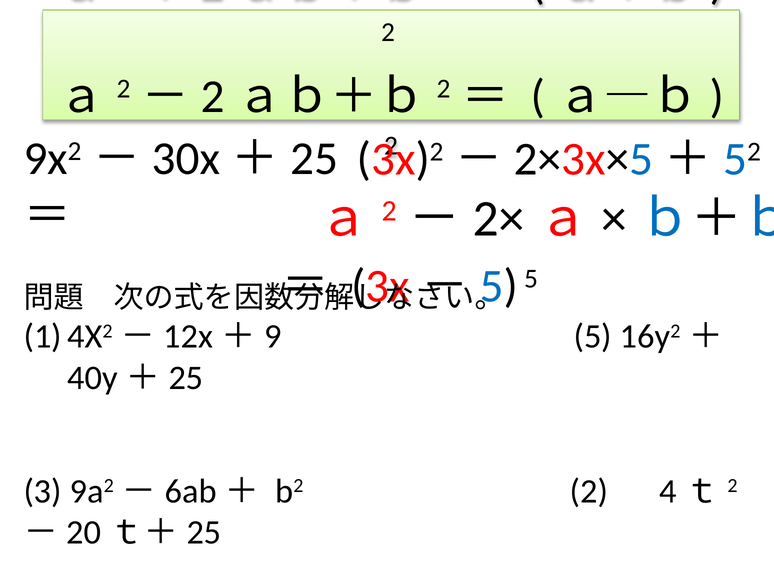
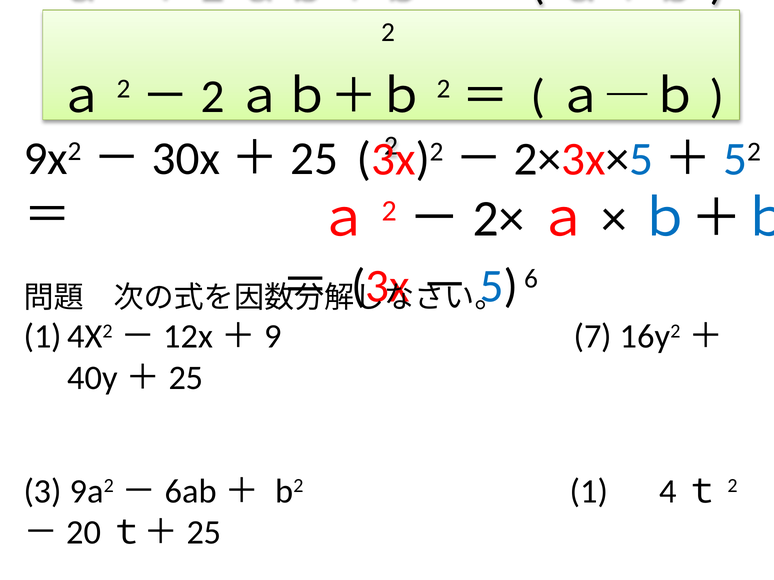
5 at (531, 279): 5 -> 6
5 at (593, 337): 5 -> 7
b2 2: 2 -> 1
